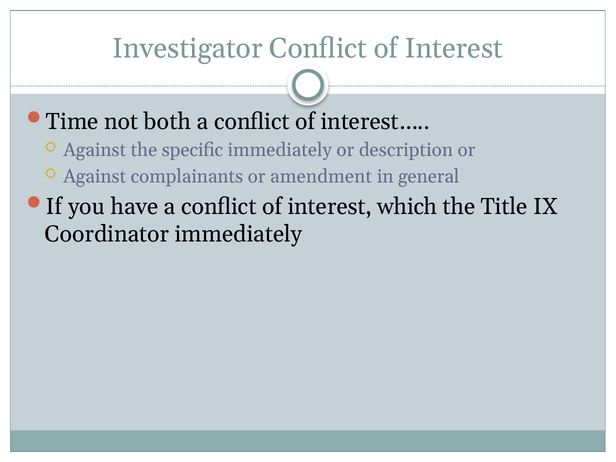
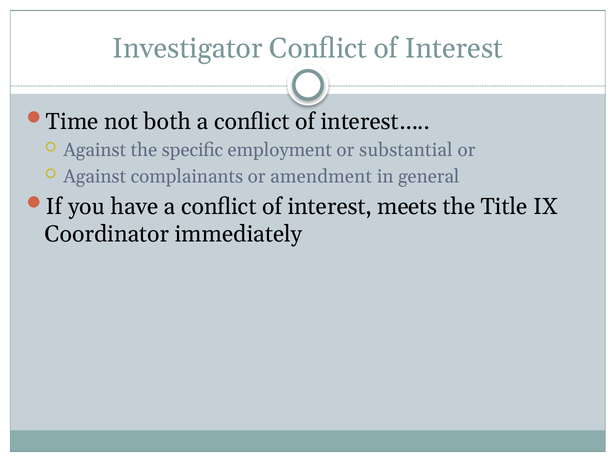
specific immediately: immediately -> employment
description: description -> substantial
which: which -> meets
